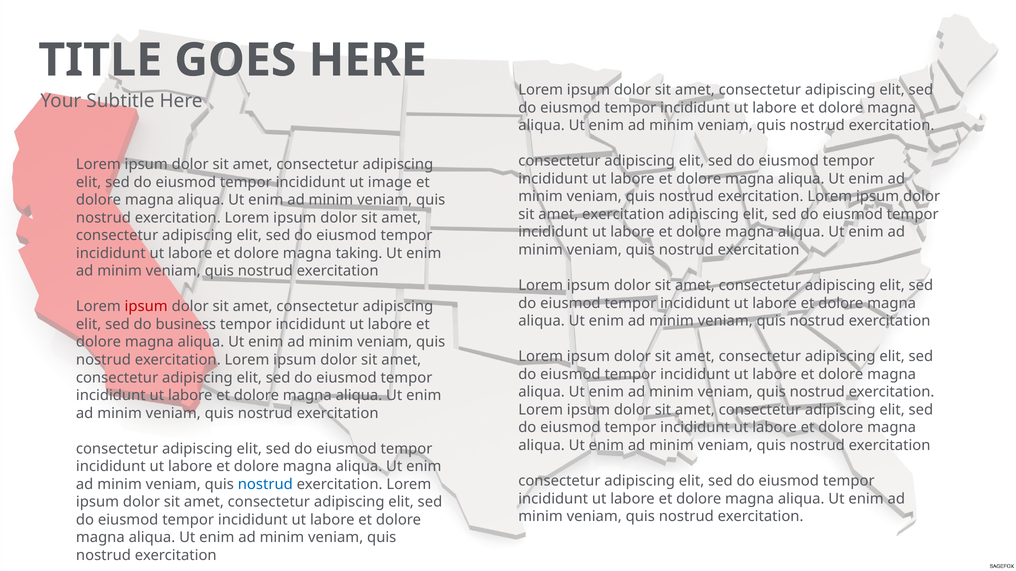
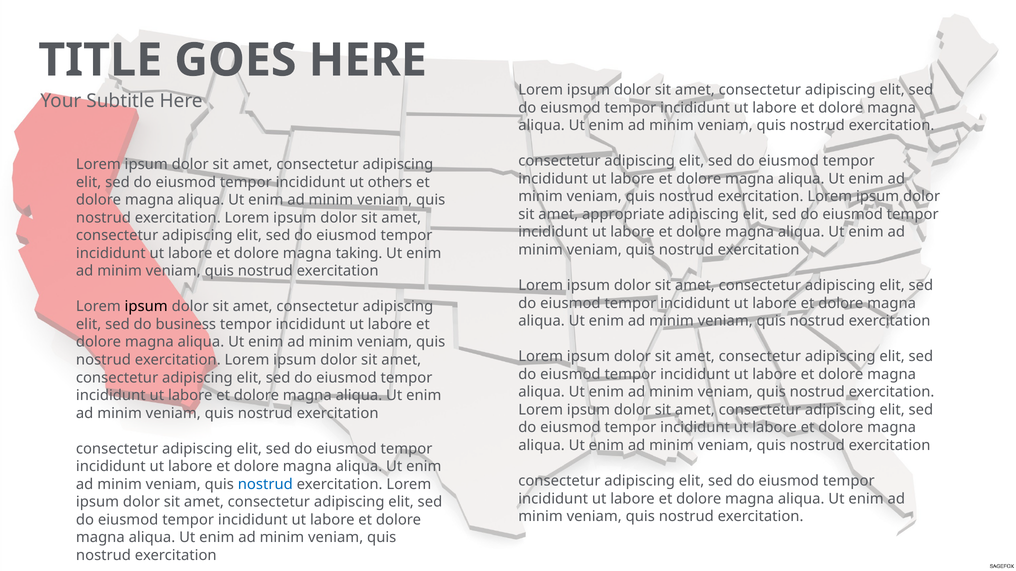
image: image -> others
amet exercitation: exercitation -> appropriate
ipsum at (146, 307) colour: red -> black
